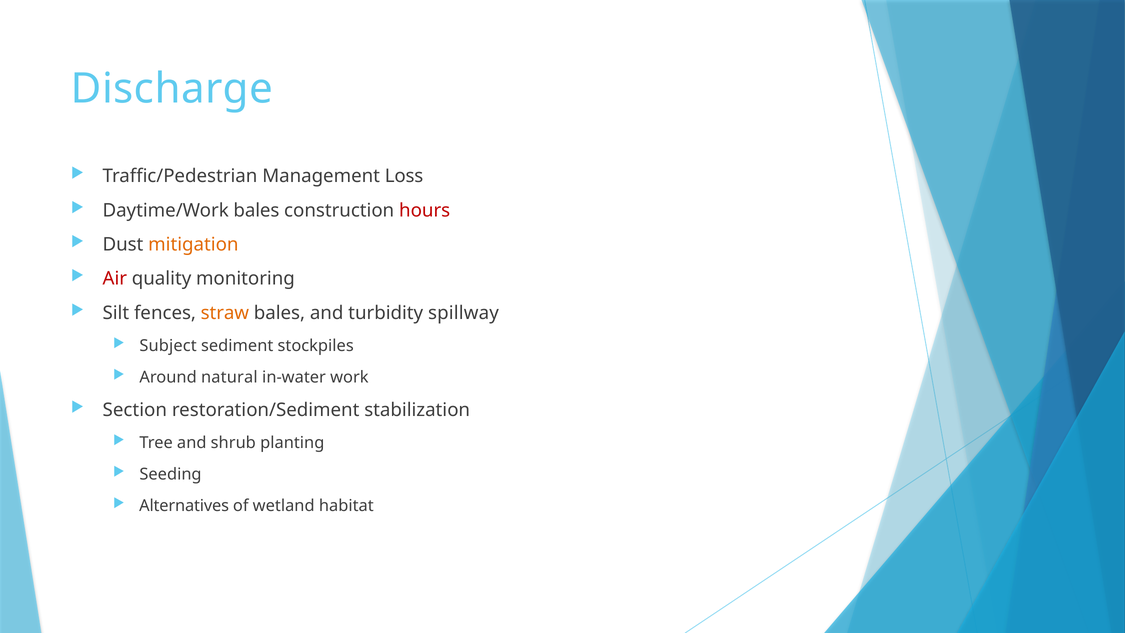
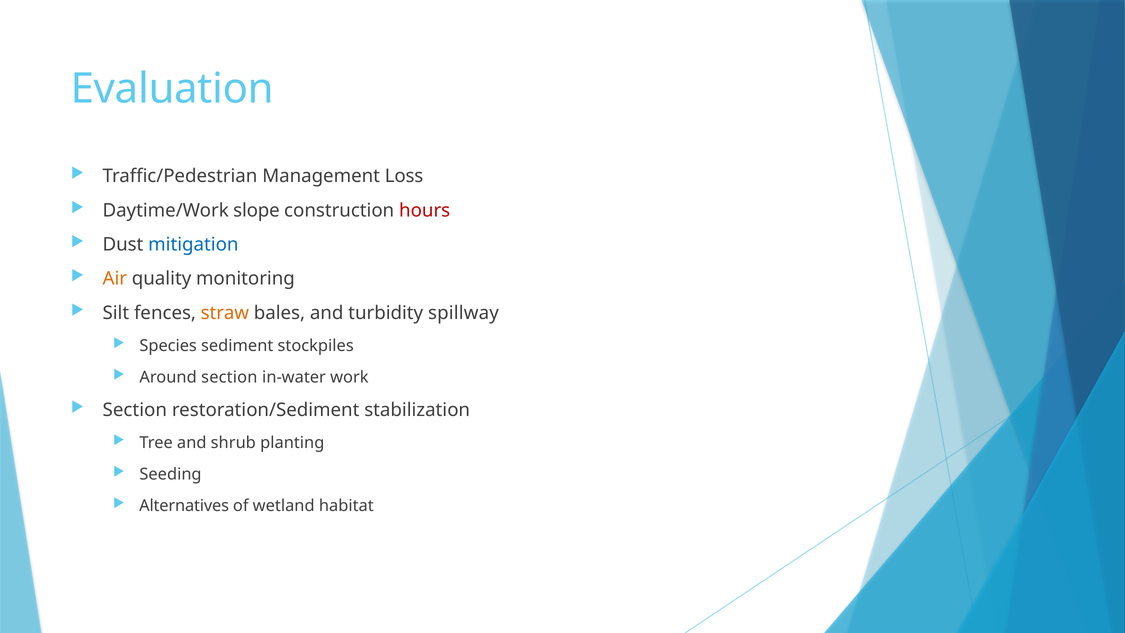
Discharge: Discharge -> Evaluation
Daytime/Work bales: bales -> slope
mitigation colour: orange -> blue
Air colour: red -> orange
Subject: Subject -> Species
Around natural: natural -> section
